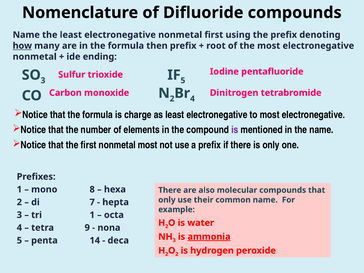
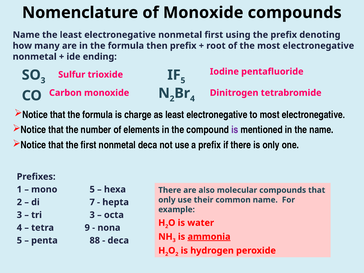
of Difluoride: Difluoride -> Monoxide
how underline: present -> none
nonmetal most: most -> deca
mono 8: 8 -> 5
tri 1: 1 -> 3
14: 14 -> 88
